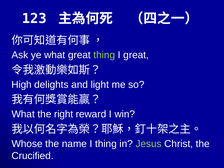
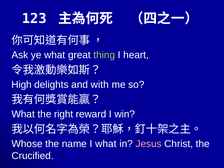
I great: great -> heart
light: light -> with
I thing: thing -> what
Jesus colour: light green -> pink
